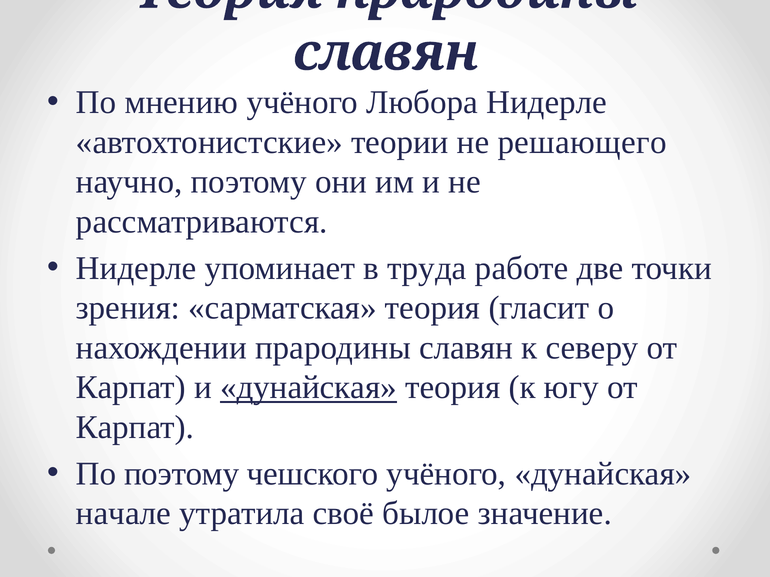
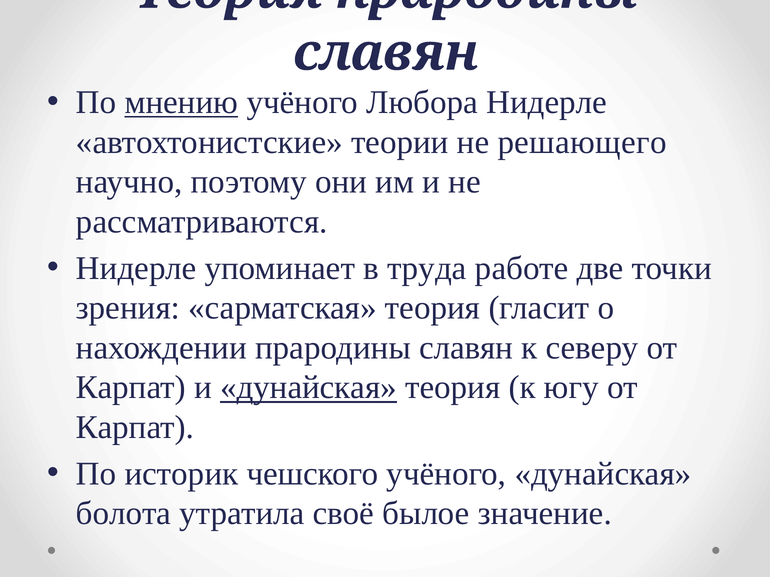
мнению underline: none -> present
По поэтому: поэтому -> историк
начале: начале -> болота
